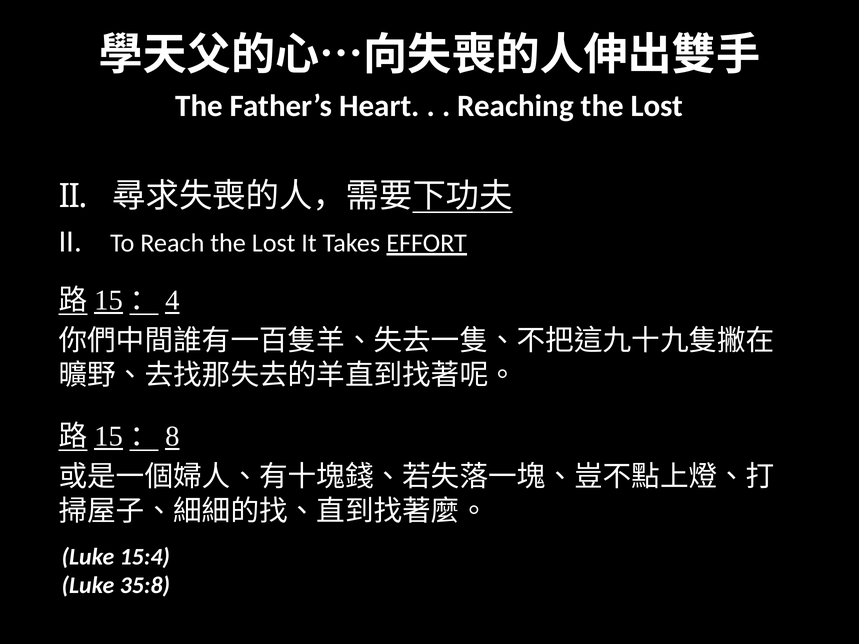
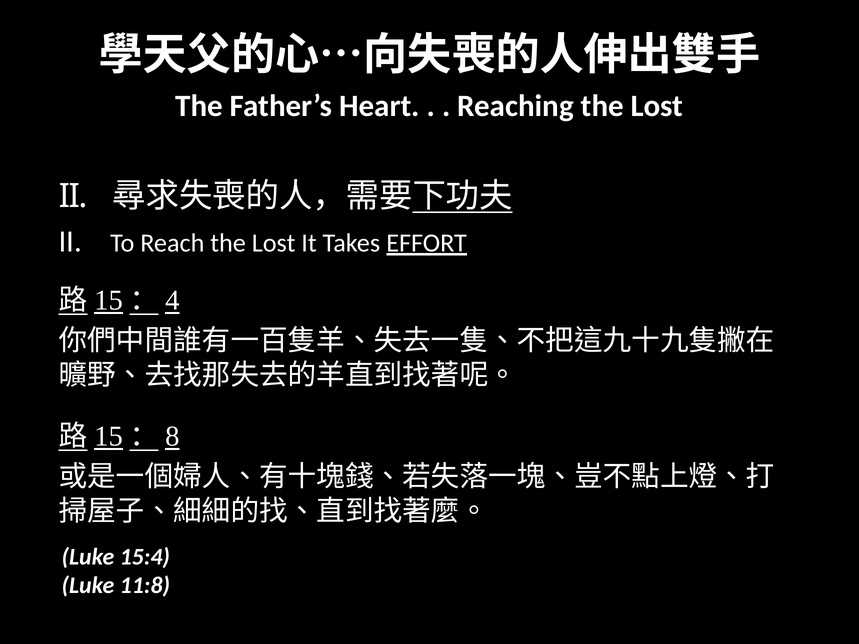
35:8: 35:8 -> 11:8
